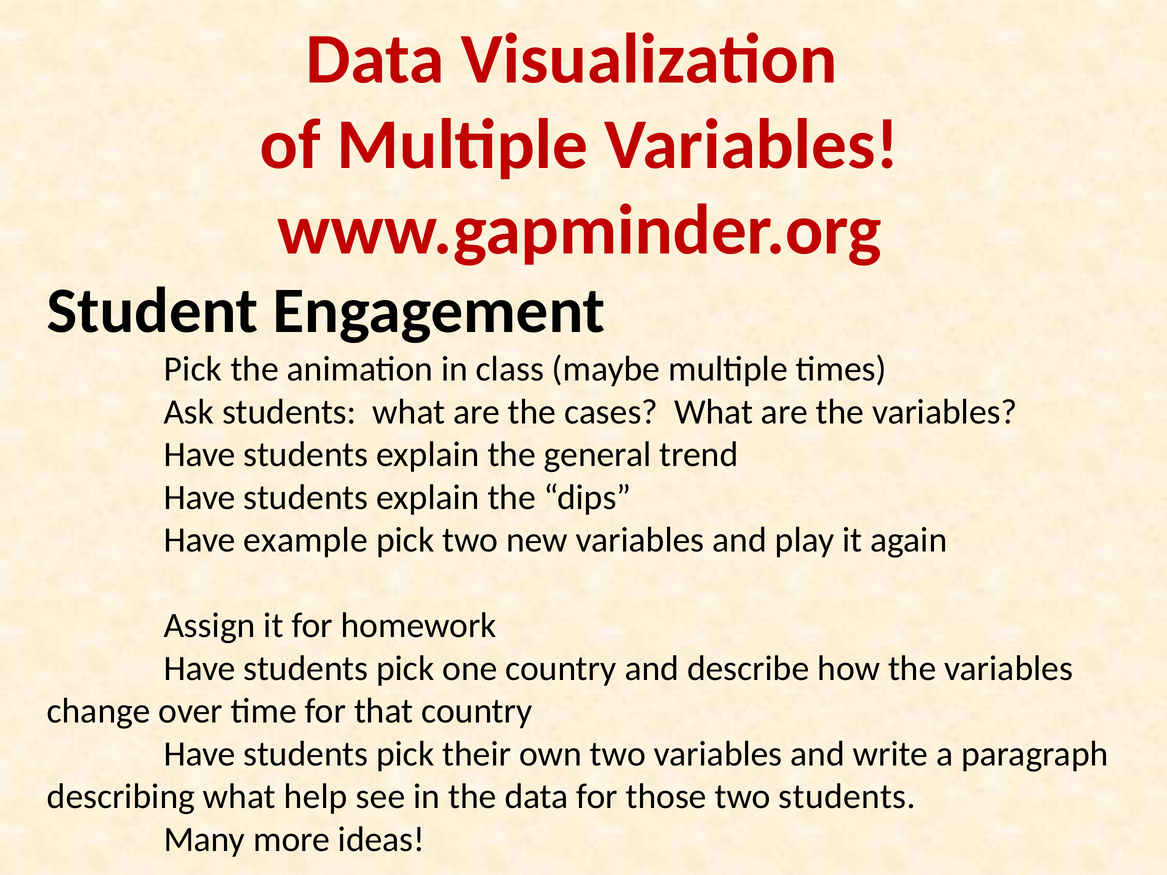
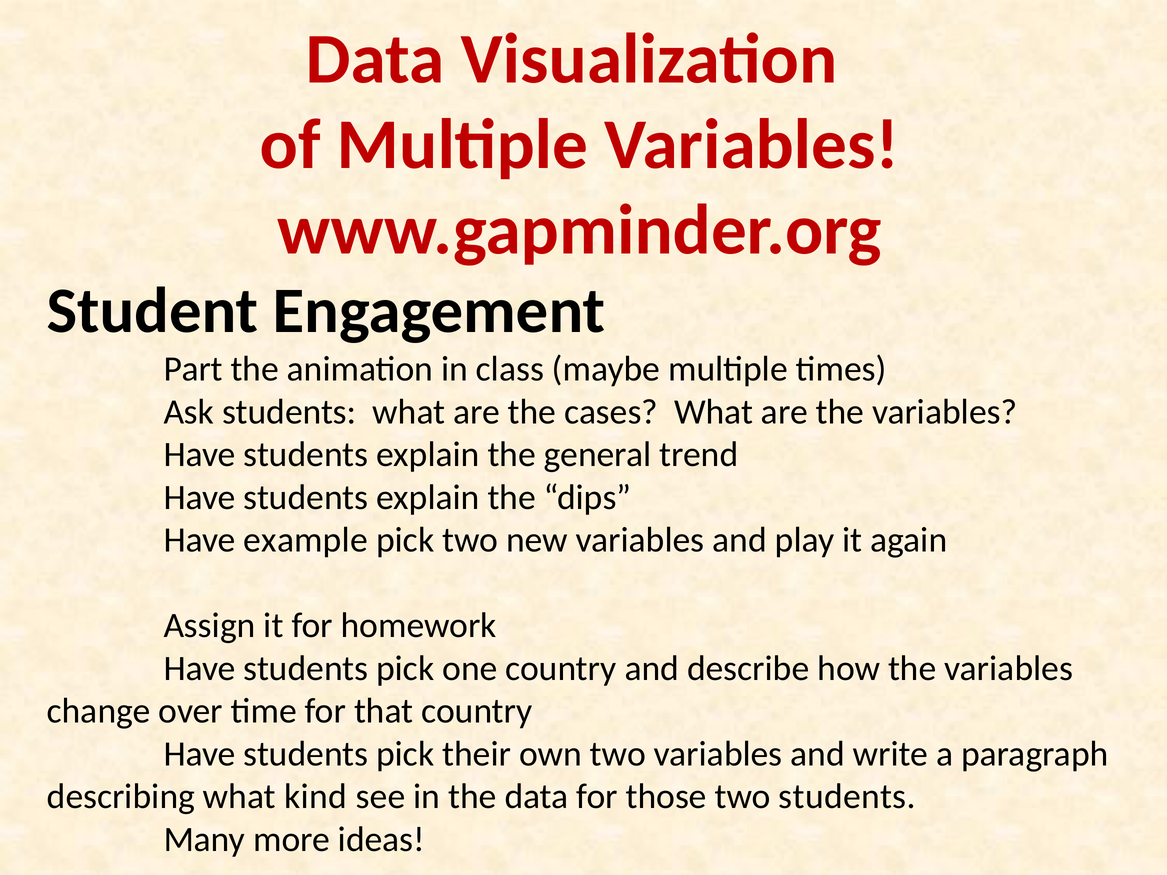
Pick at (193, 369): Pick -> Part
help: help -> kind
